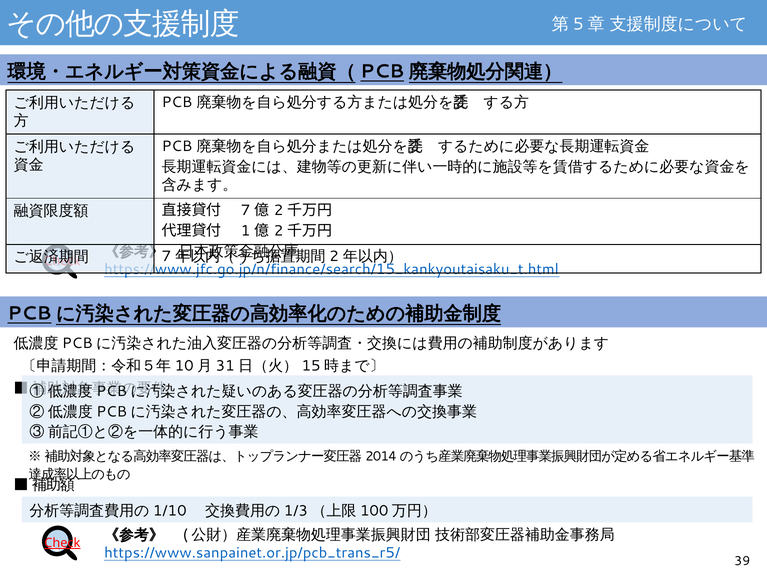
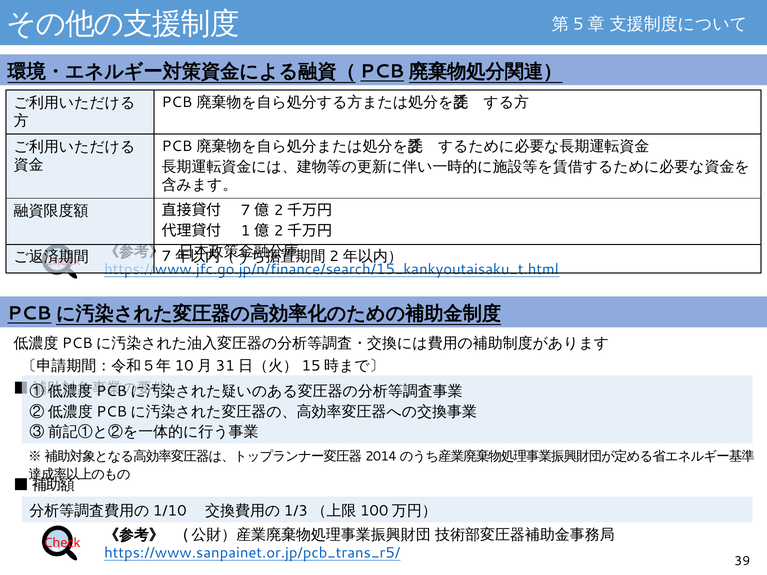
Check at (62, 543) underline: present -> none
